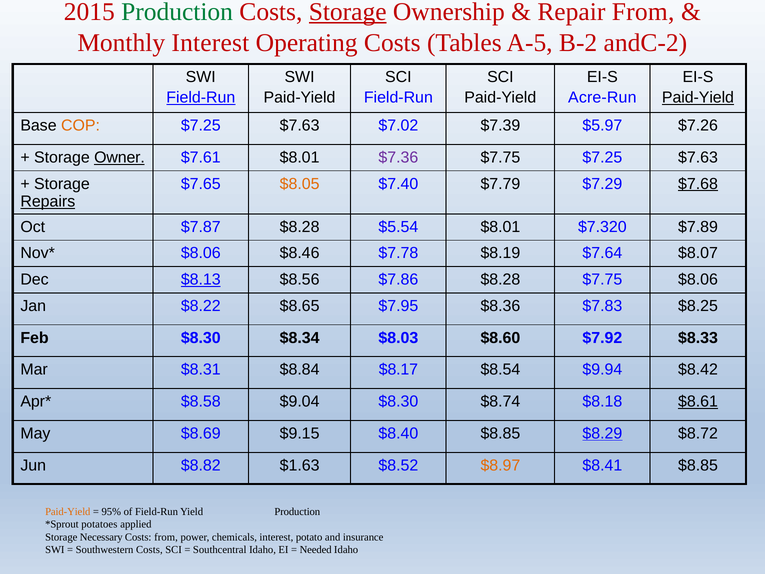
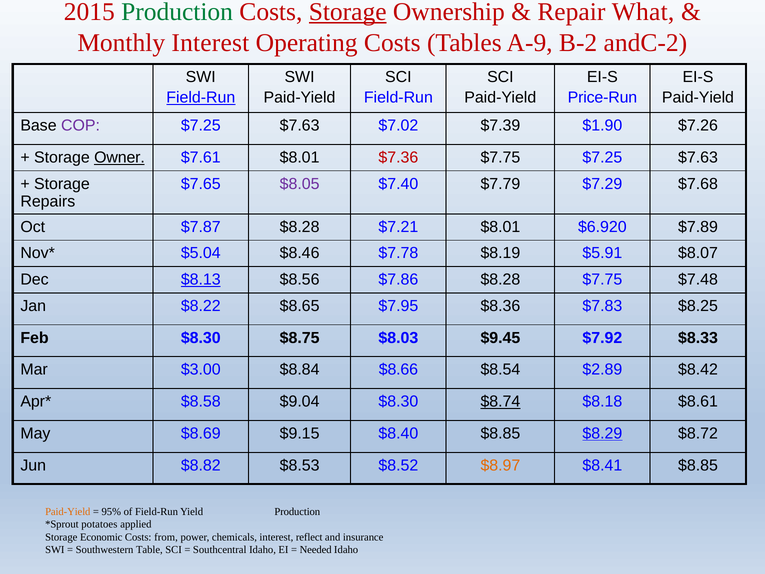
Repair From: From -> What
A-5: A-5 -> A-9
Acre-Run: Acre-Run -> Price-Run
Paid-Yield at (698, 98) underline: present -> none
COP colour: orange -> purple
$5.97: $5.97 -> $1.90
$7.36 colour: purple -> red
$8.05 colour: orange -> purple
$7.68 underline: present -> none
Repairs underline: present -> none
$5.54: $5.54 -> $7.21
$7.320: $7.320 -> $6.920
$8.06 at (201, 253): $8.06 -> $5.04
$7.64: $7.64 -> $5.91
$7.75 $8.06: $8.06 -> $7.48
$8.34: $8.34 -> $8.75
$8.60: $8.60 -> $9.45
$8.31: $8.31 -> $3.00
$8.17: $8.17 -> $8.66
$9.94: $9.94 -> $2.89
$8.74 underline: none -> present
$8.61 underline: present -> none
$1.63: $1.63 -> $8.53
Necessary: Necessary -> Economic
potato: potato -> reflect
Southwestern Costs: Costs -> Table
